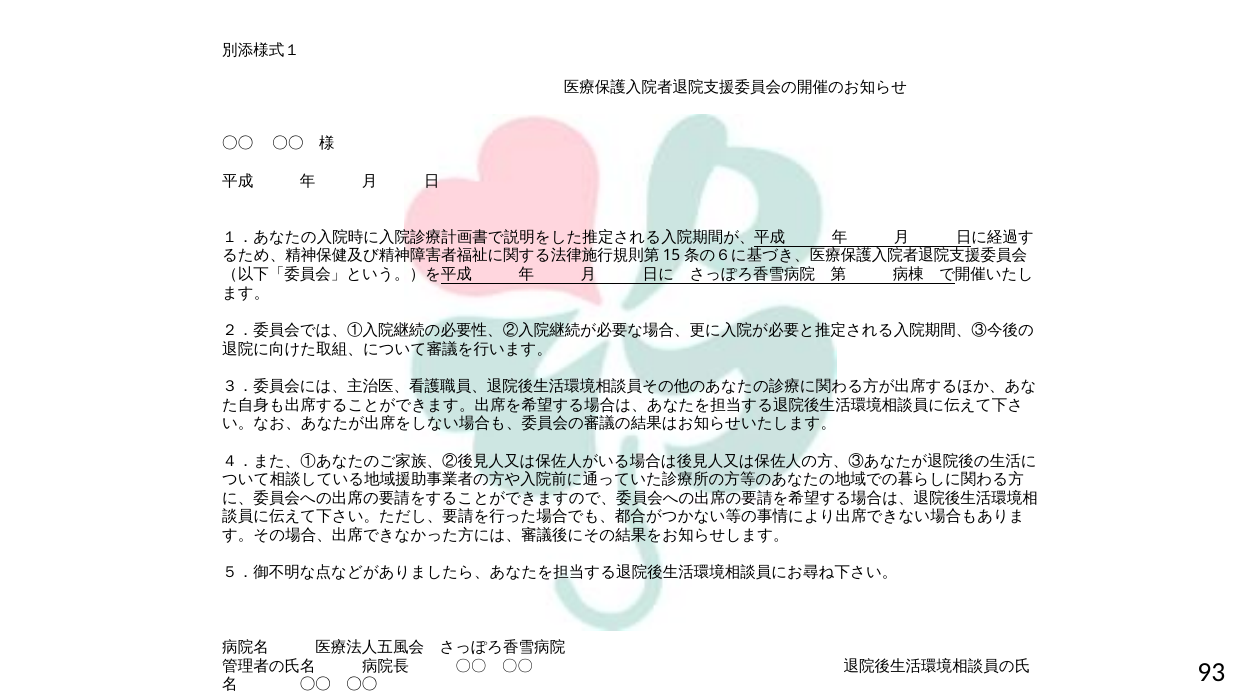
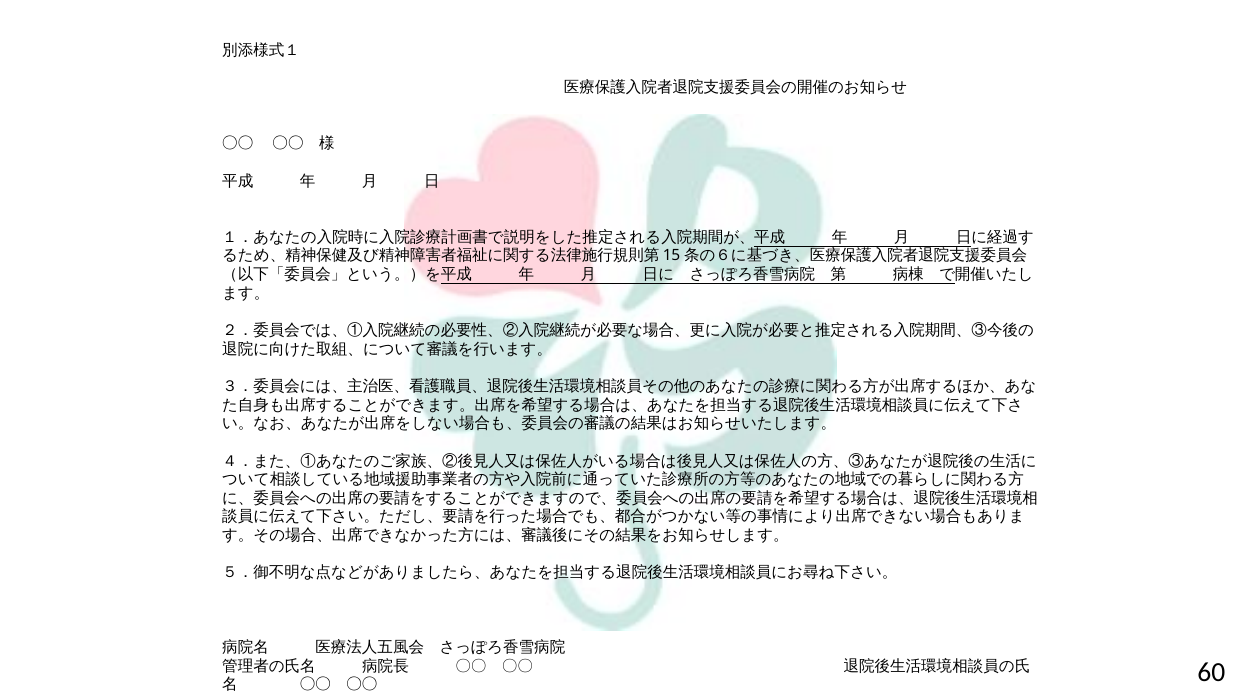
93: 93 -> 60
